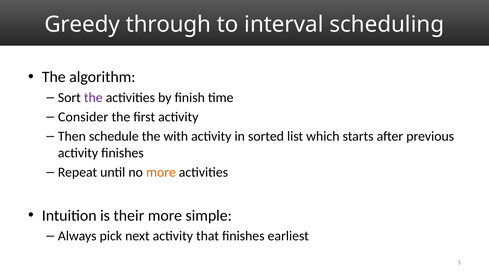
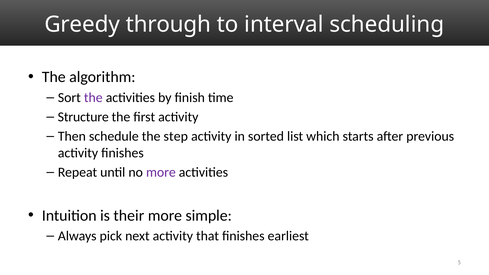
Consider: Consider -> Structure
with: with -> step
more at (161, 172) colour: orange -> purple
